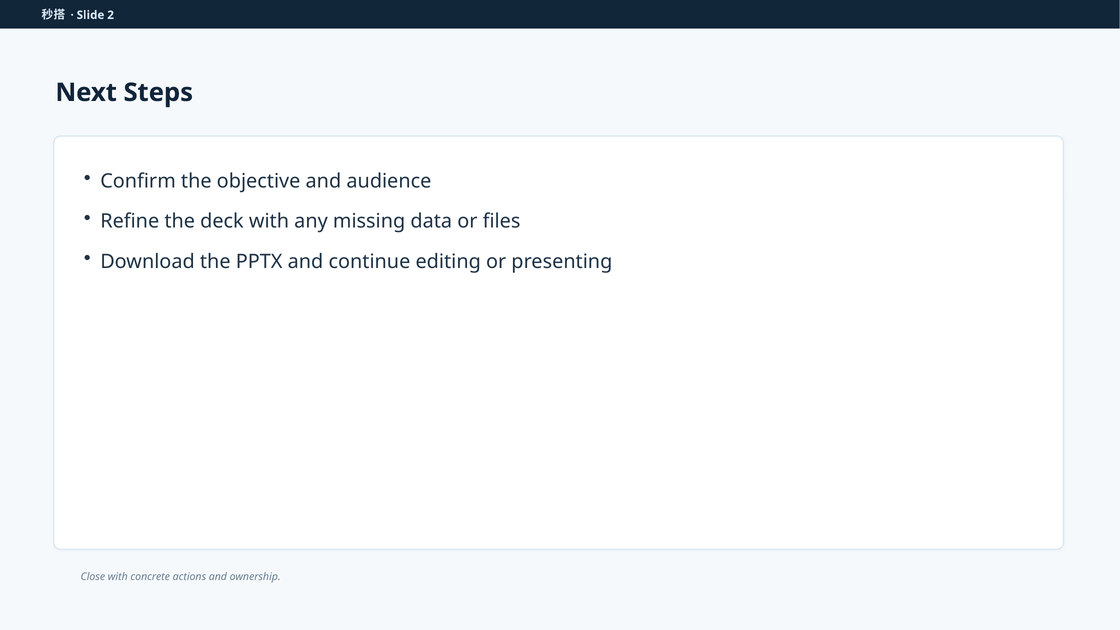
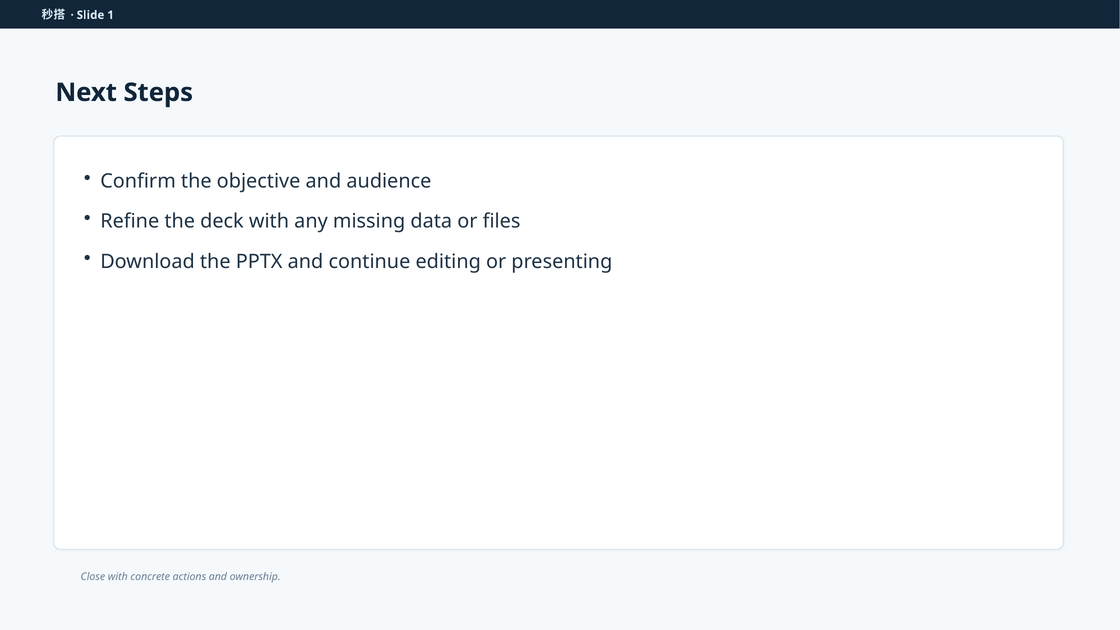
2: 2 -> 1
